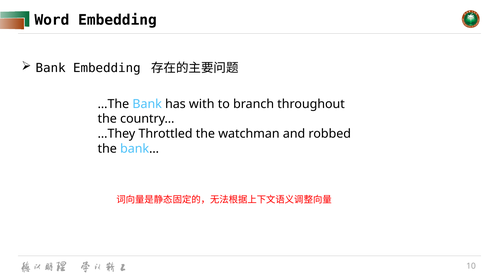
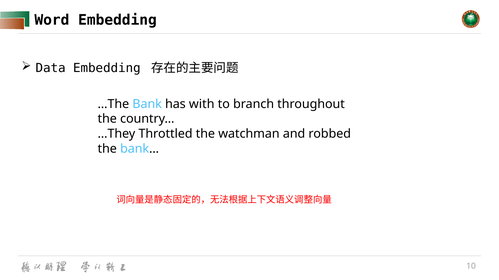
Bank at (51, 68): Bank -> Data
